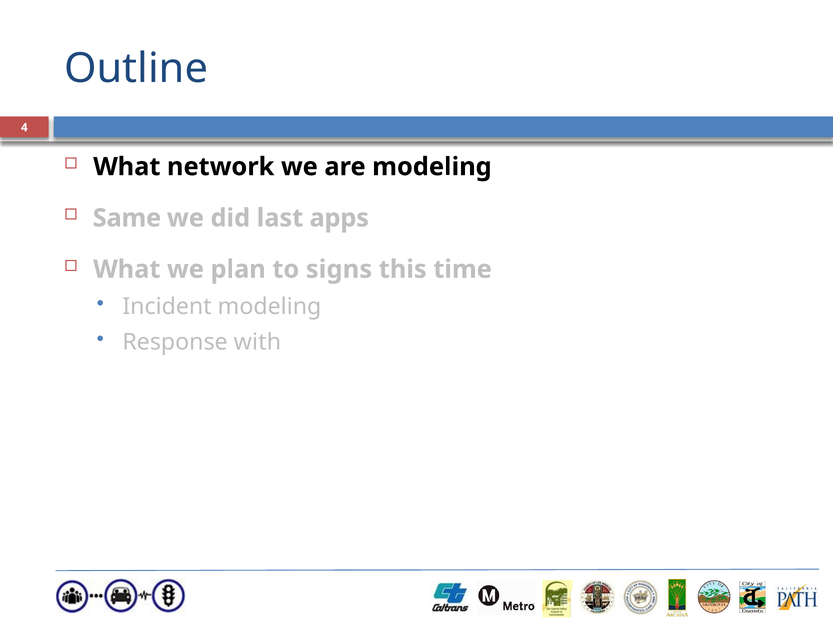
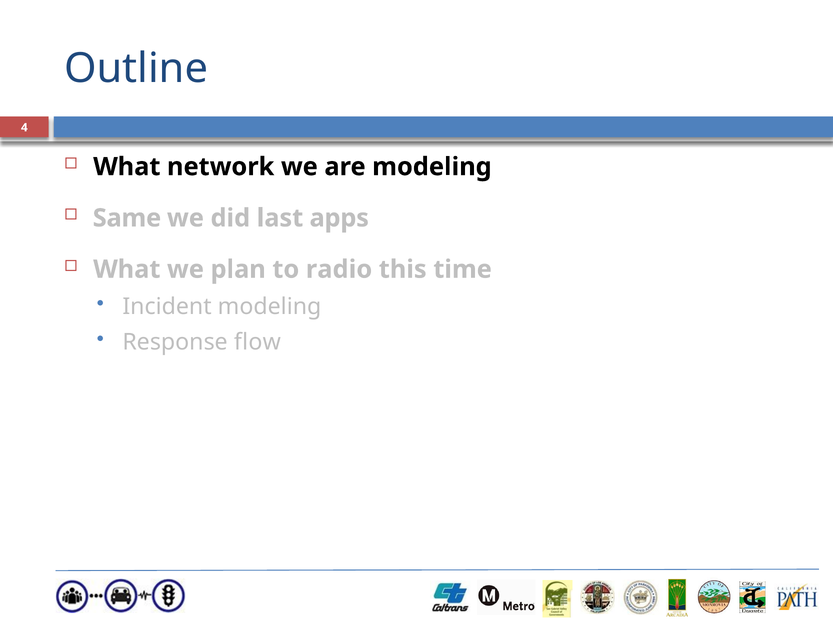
signs: signs -> radio
with: with -> flow
